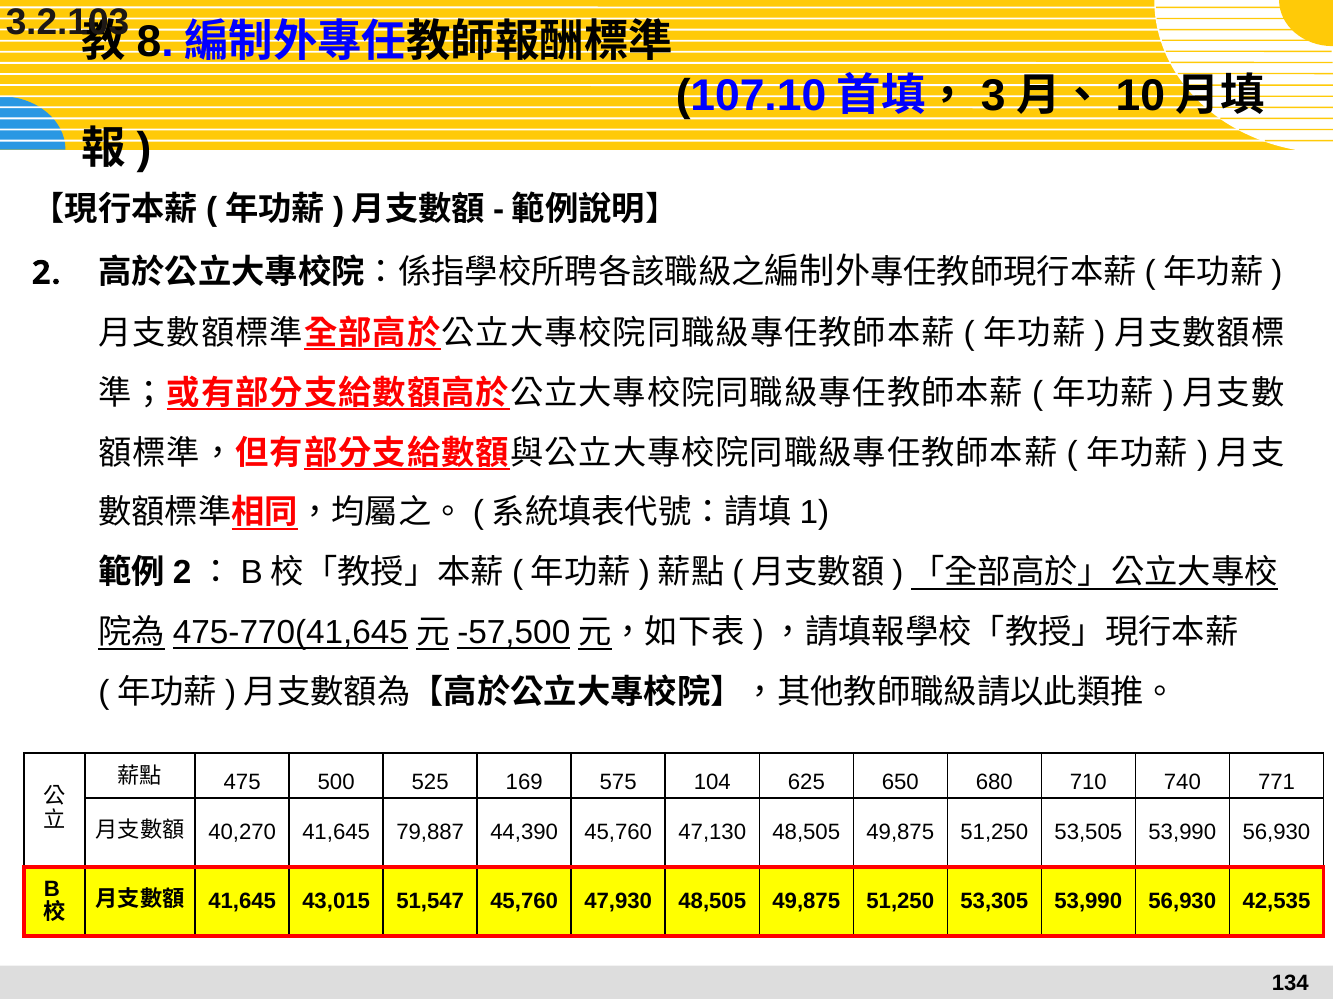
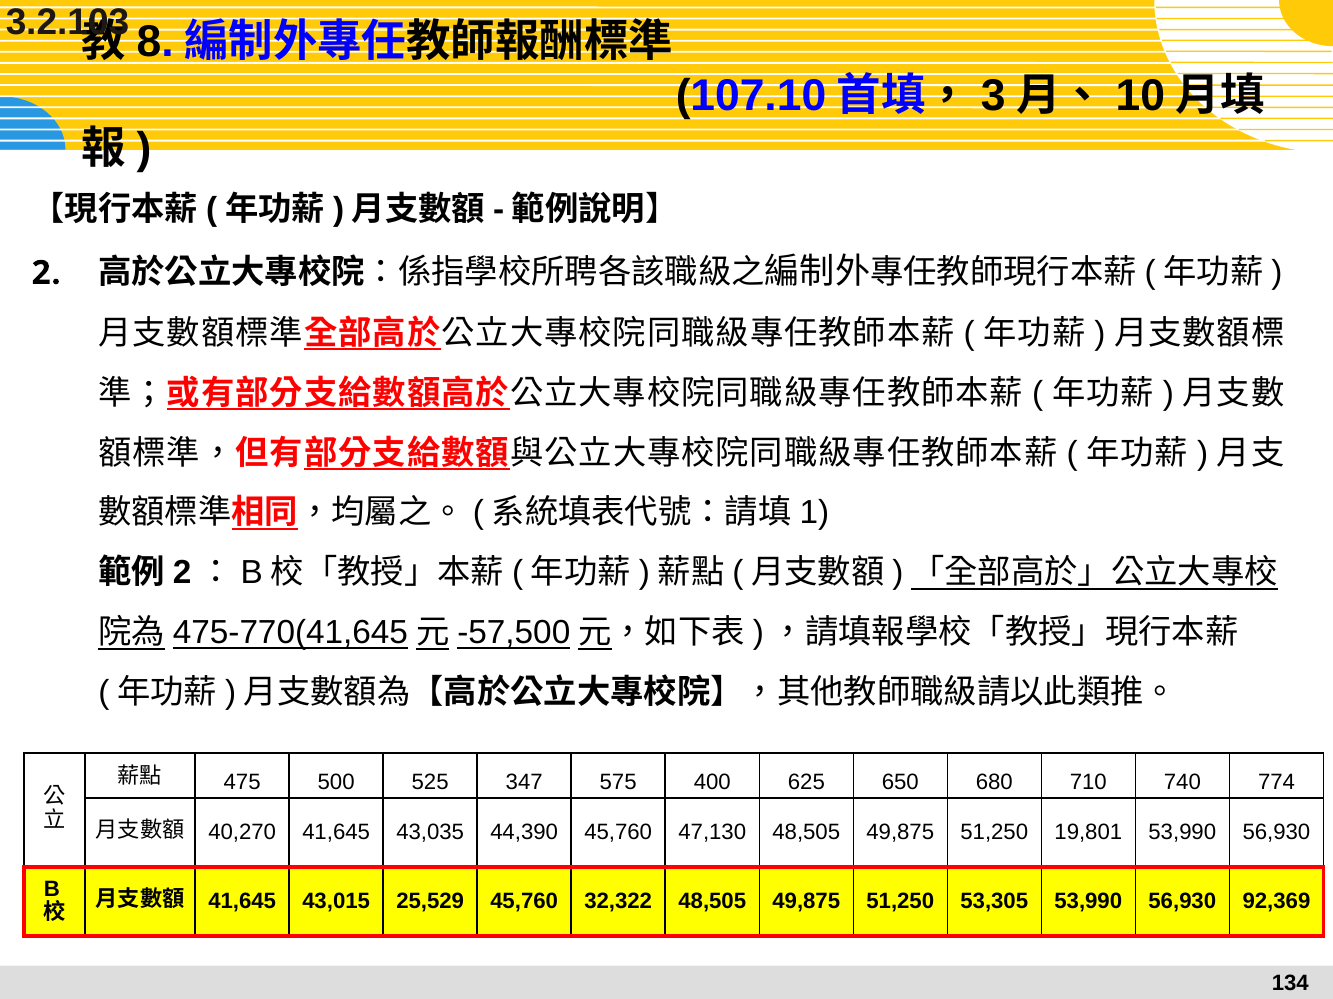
169: 169 -> 347
104: 104 -> 400
771: 771 -> 774
79,887: 79,887 -> 43,035
53,505: 53,505 -> 19,801
51,547: 51,547 -> 25,529
47,930: 47,930 -> 32,322
42,535: 42,535 -> 92,369
